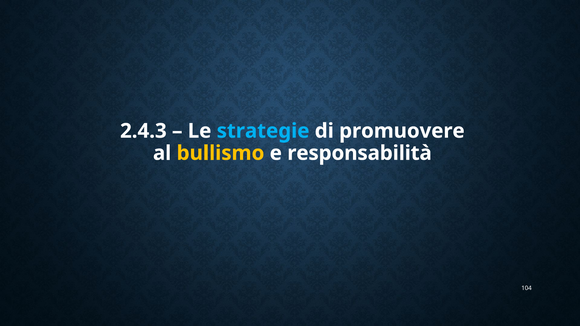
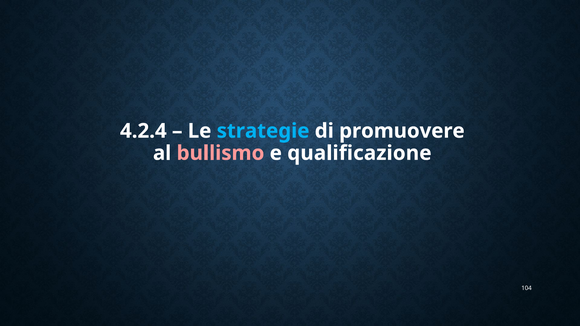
2.4.3: 2.4.3 -> 4.2.4
bullismo colour: yellow -> pink
responsabilità: responsabilità -> qualificazione
